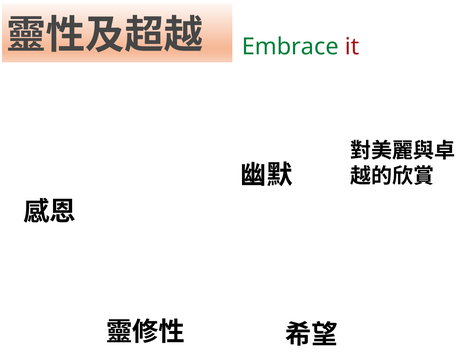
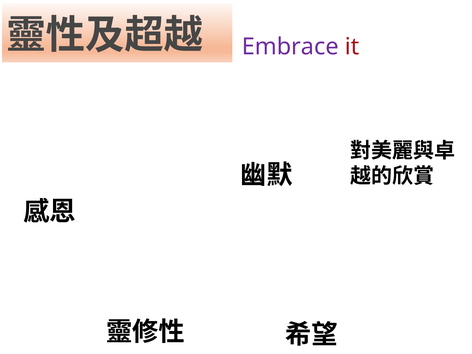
Embrace colour: green -> purple
